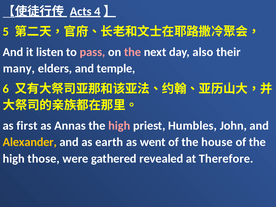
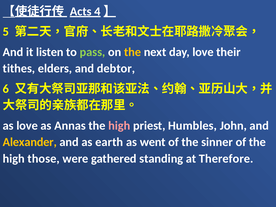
pass colour: pink -> light green
the at (133, 52) colour: pink -> yellow
day also: also -> love
many: many -> tithes
temple: temple -> debtor
as first: first -> love
house: house -> sinner
revealed: revealed -> standing
